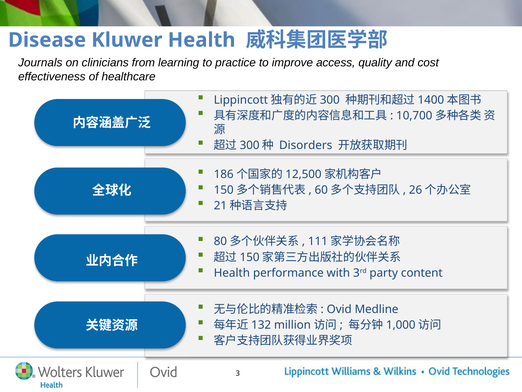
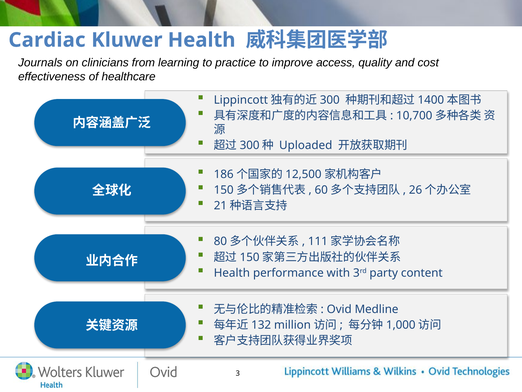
Disease: Disease -> Cardiac
Disorders: Disorders -> Uploaded
